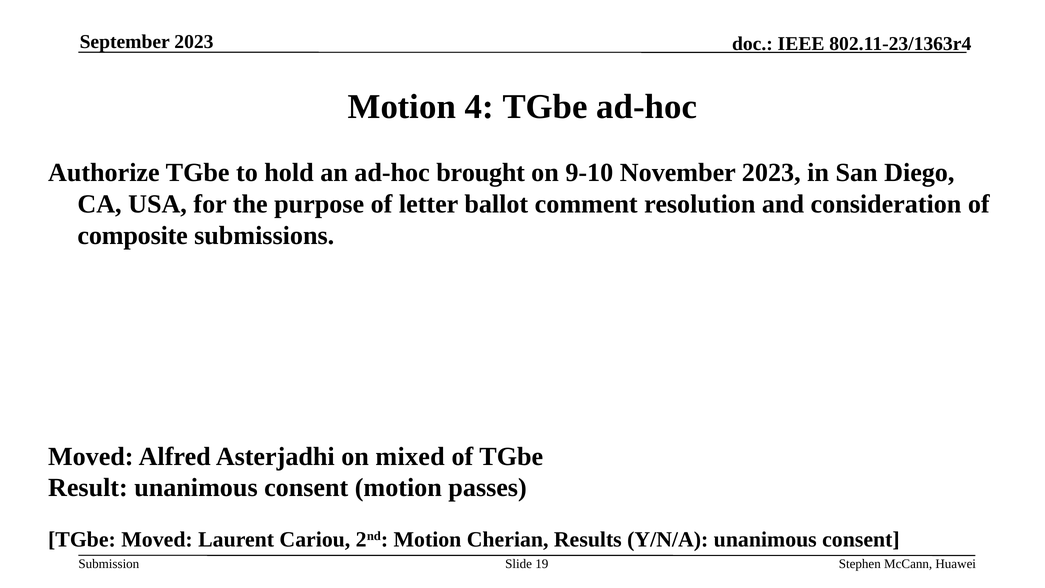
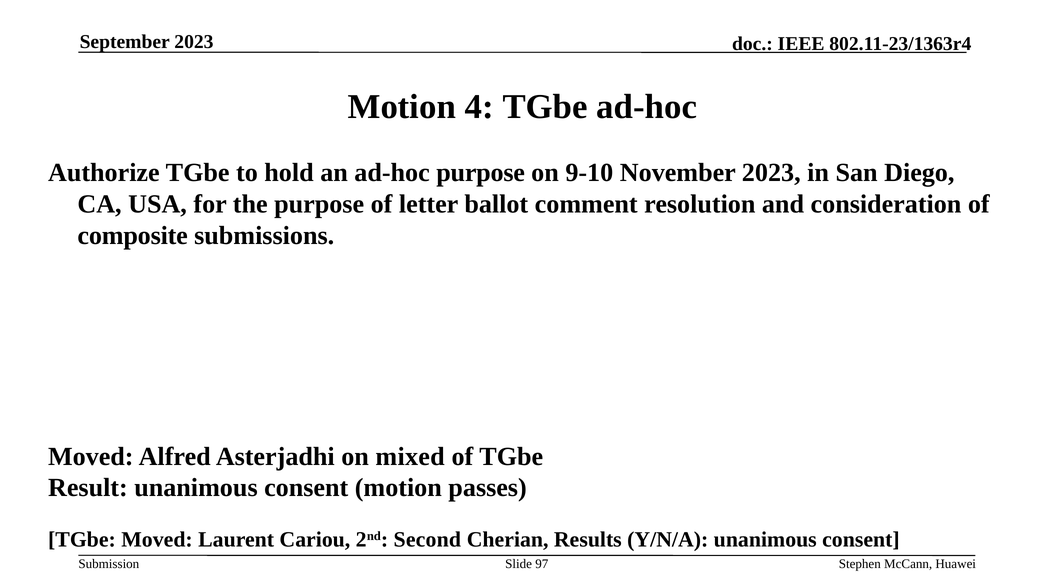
ad-hoc brought: brought -> purpose
2nd Motion: Motion -> Second
19: 19 -> 97
